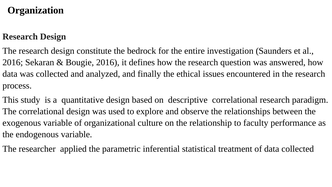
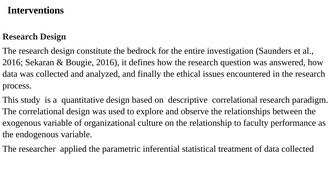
Organization: Organization -> Interventions
